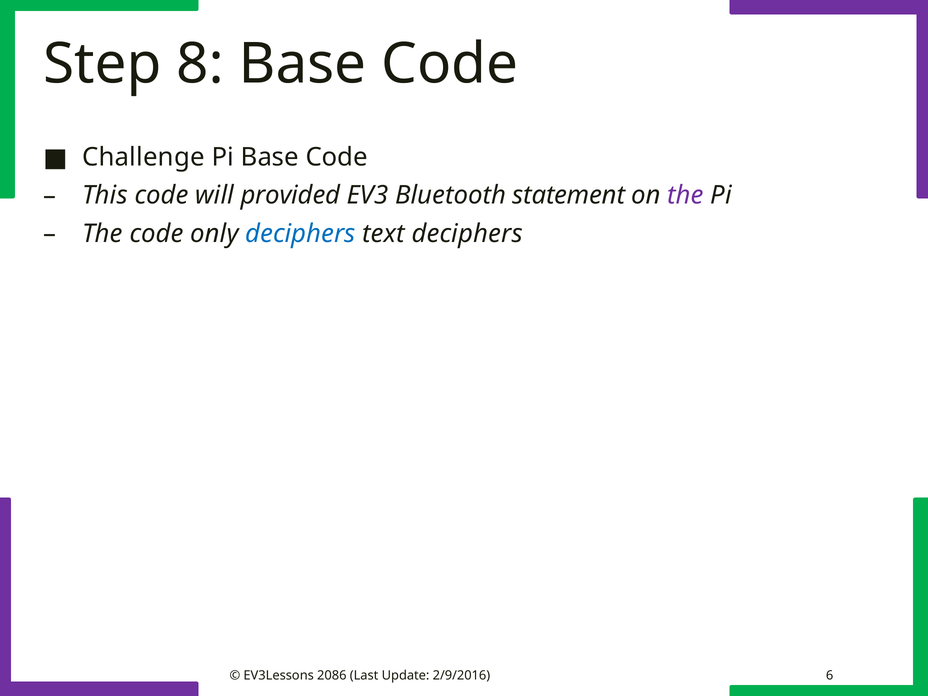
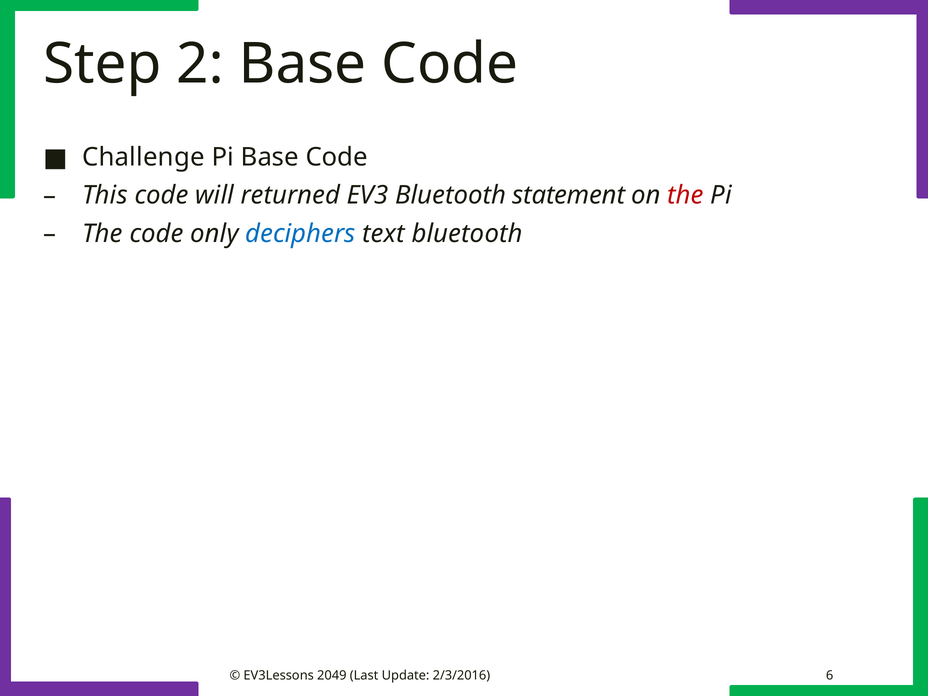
8: 8 -> 2
provided: provided -> returned
the at (686, 195) colour: purple -> red
text deciphers: deciphers -> bluetooth
2086: 2086 -> 2049
2/9/2016: 2/9/2016 -> 2/3/2016
